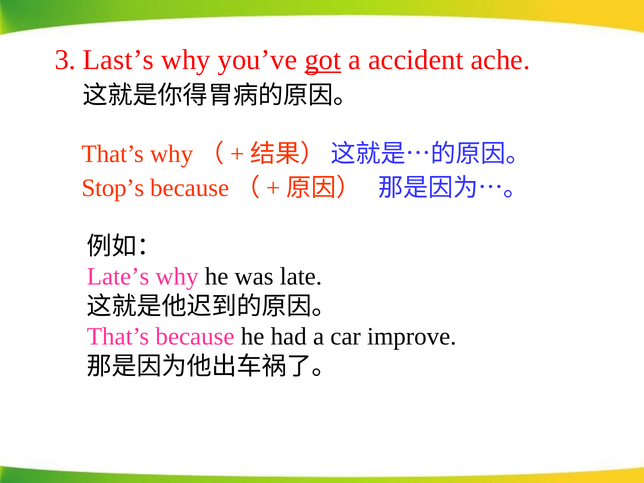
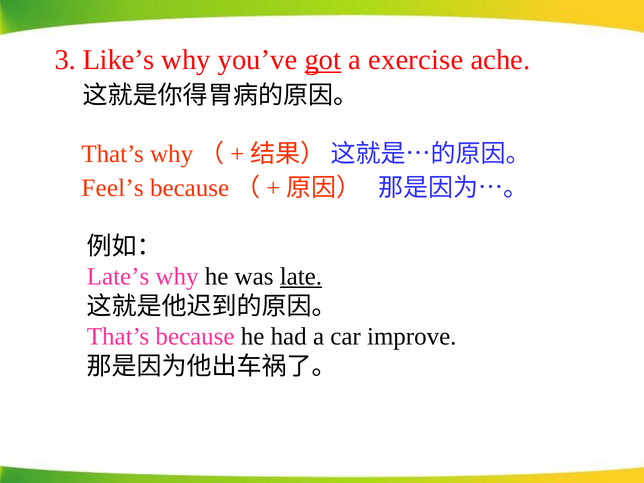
Last’s: Last’s -> Like’s
accident: accident -> exercise
Stop’s: Stop’s -> Feel’s
late underline: none -> present
